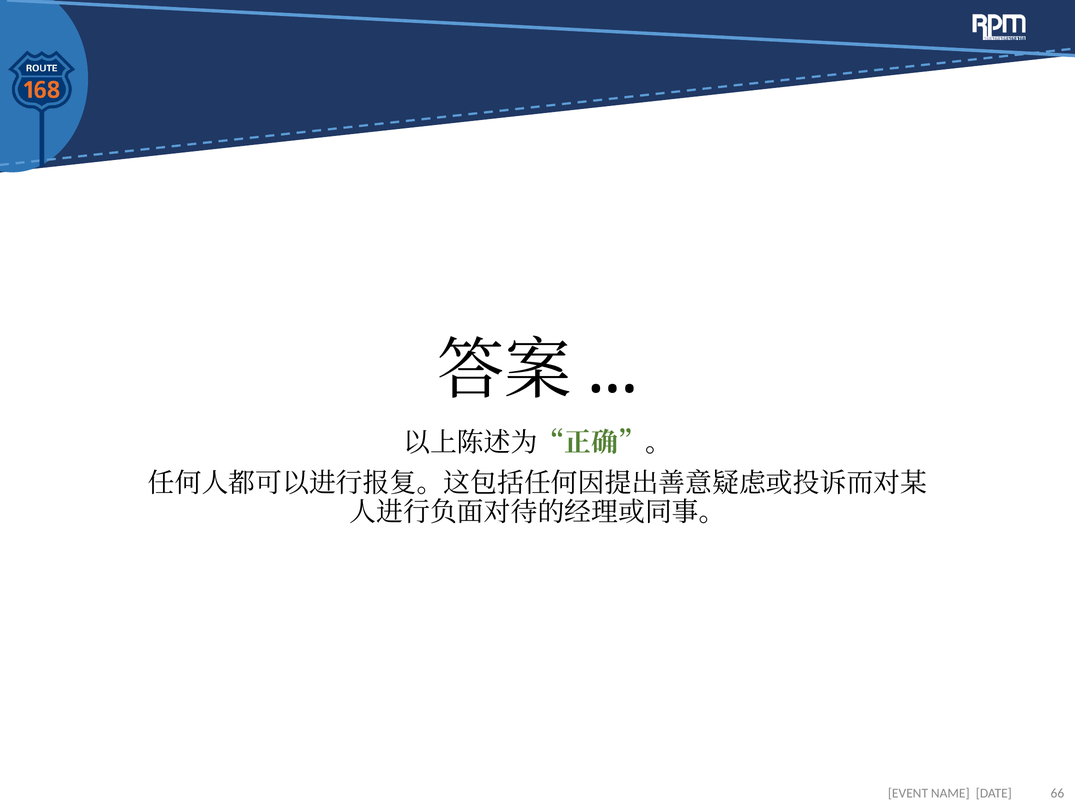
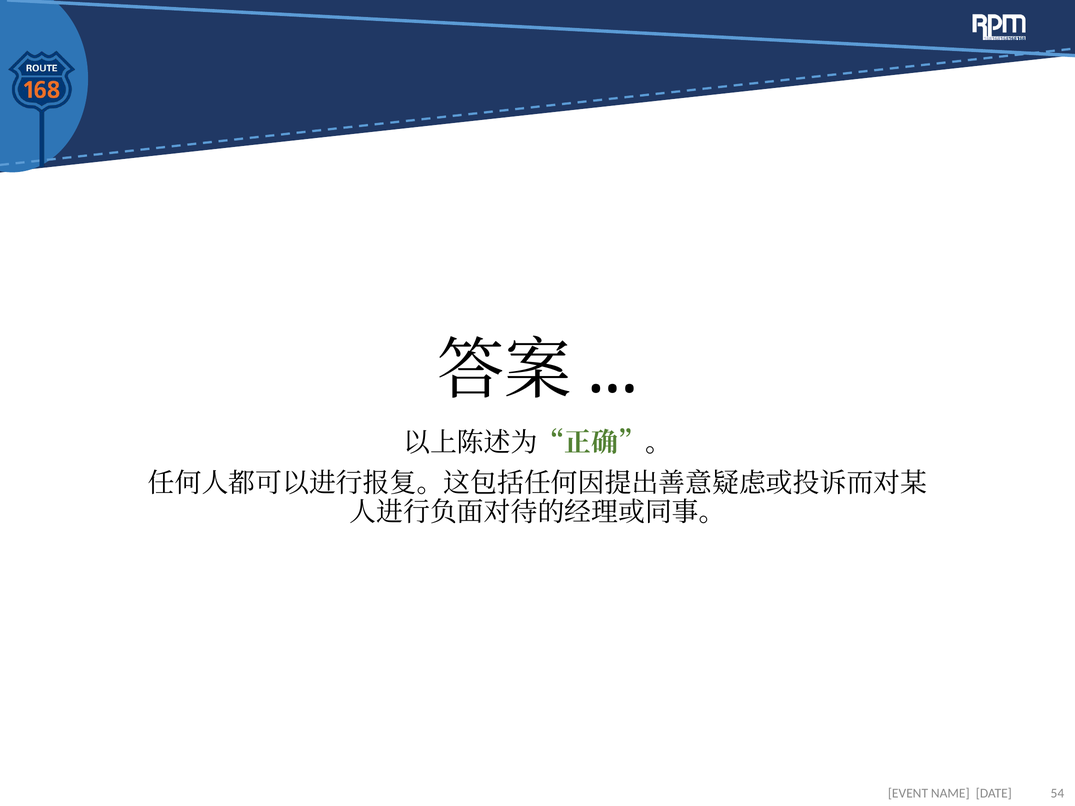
66: 66 -> 54
